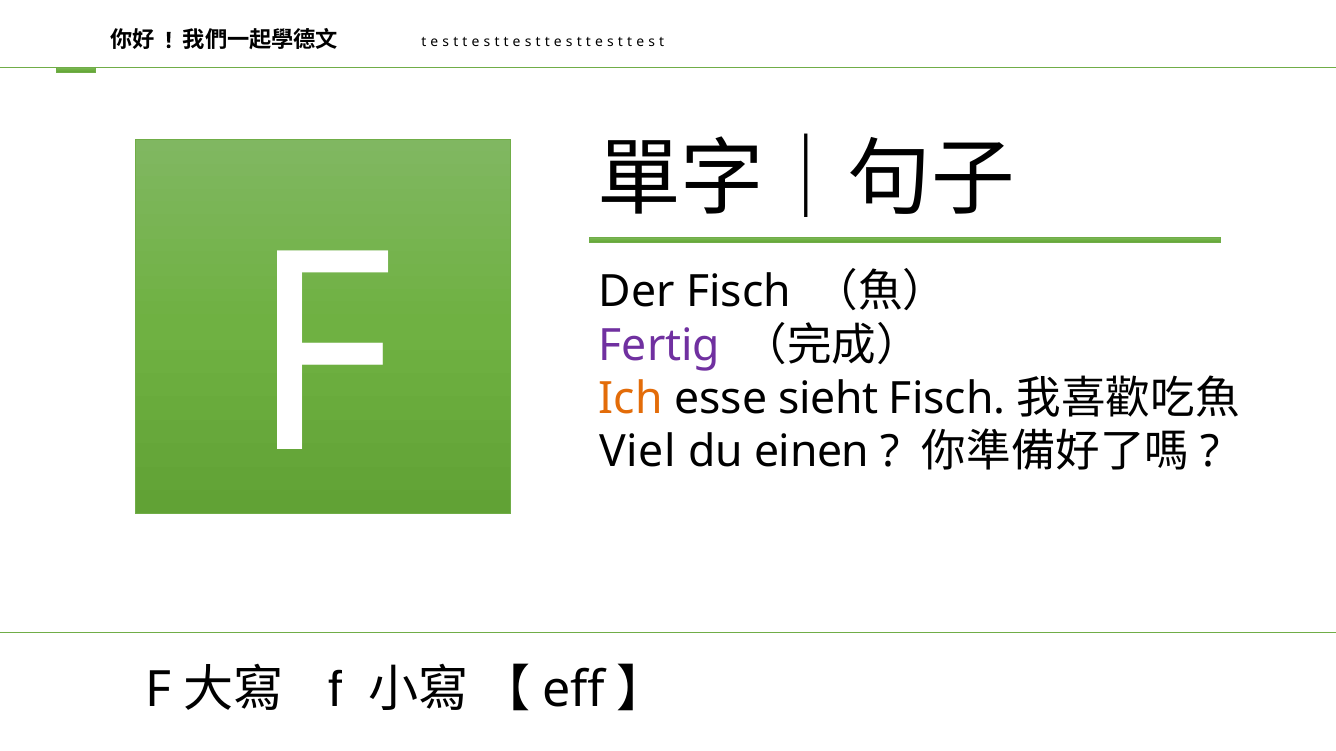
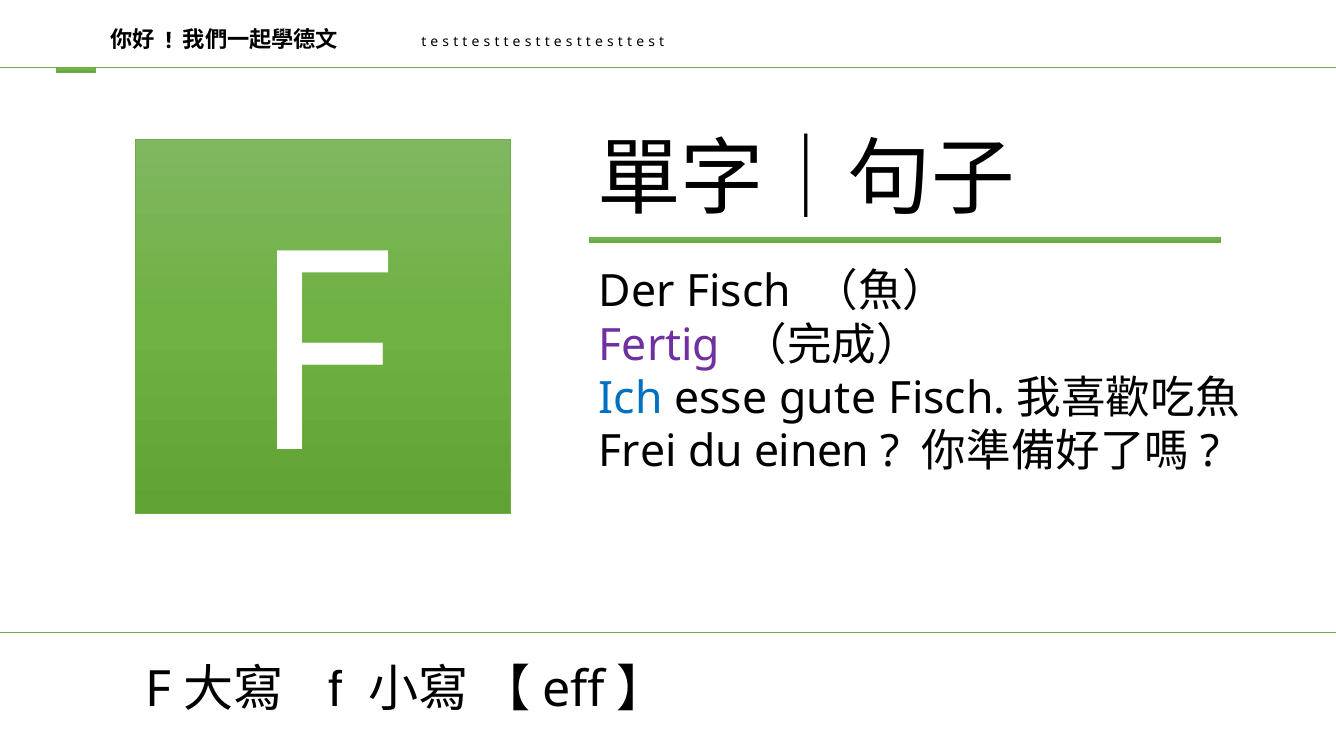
Ich colour: orange -> blue
sieht: sieht -> gute
Viel: Viel -> Frei
